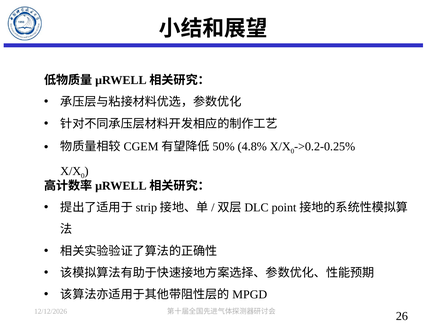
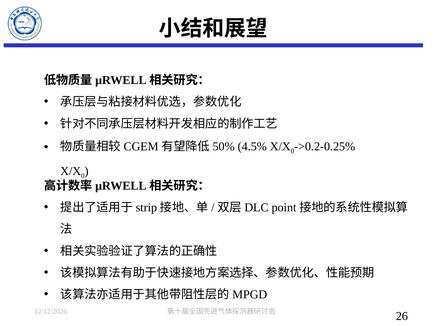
4.8%: 4.8% -> 4.5%
